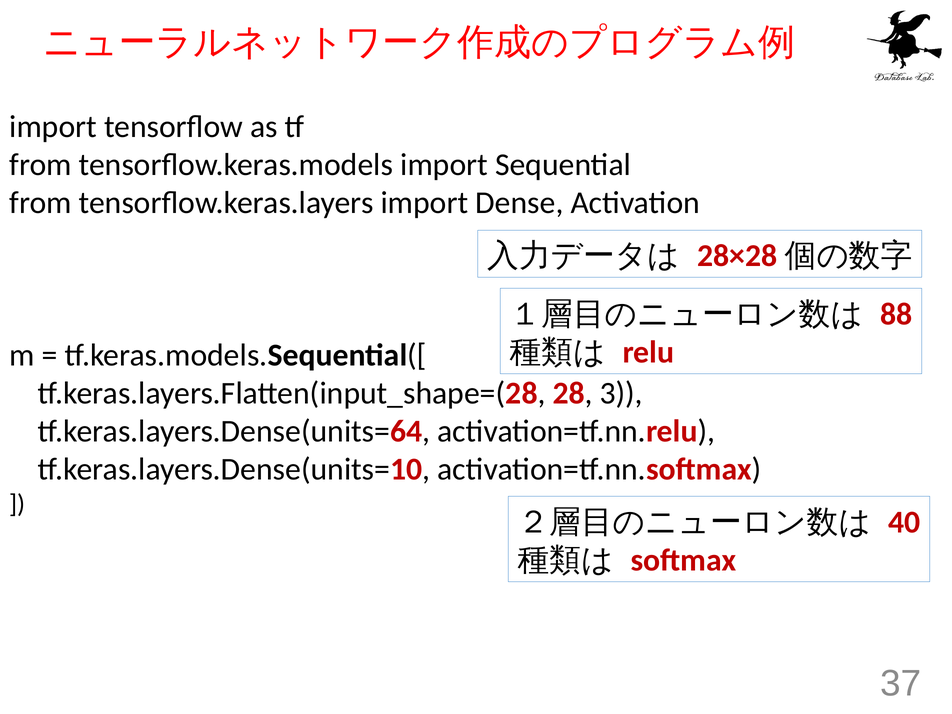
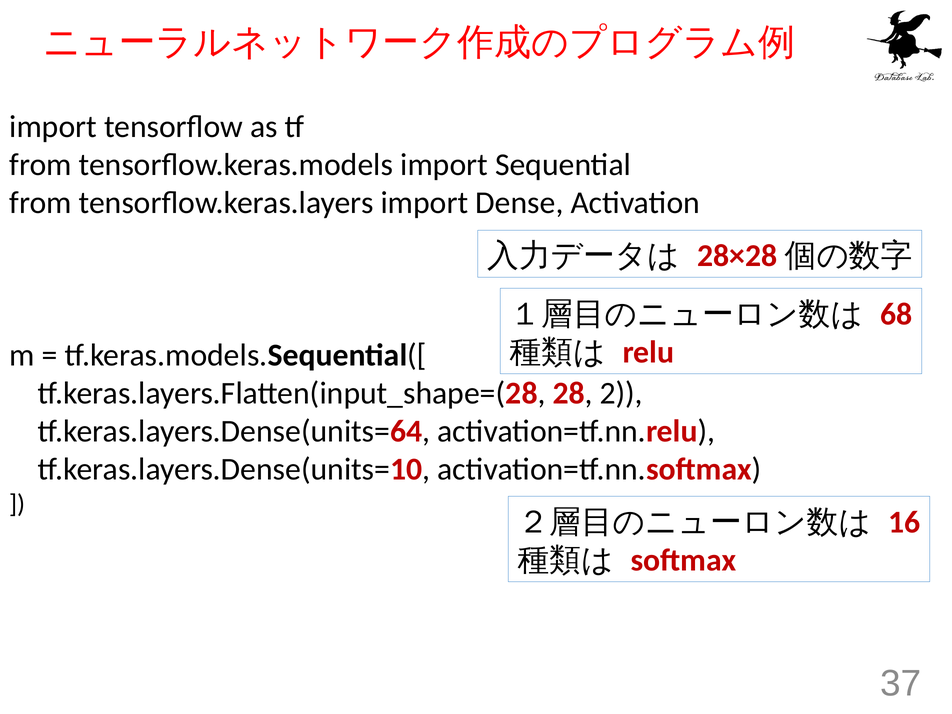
88: 88 -> 68
3: 3 -> 2
40: 40 -> 16
